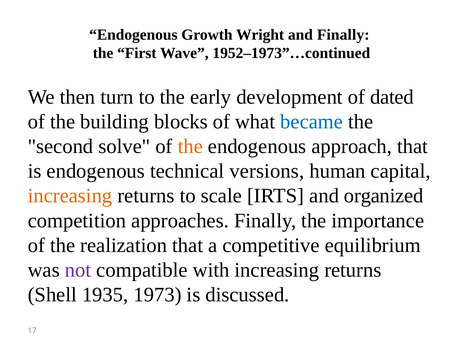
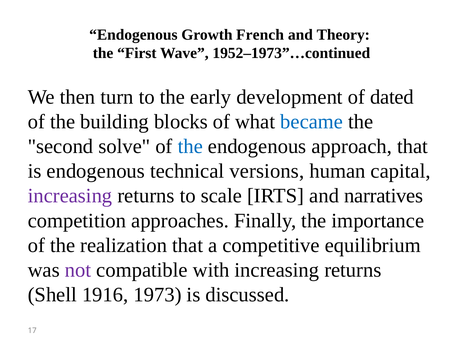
Wright: Wright -> French
and Finally: Finally -> Theory
the at (190, 147) colour: orange -> blue
increasing at (70, 196) colour: orange -> purple
organized: organized -> narratives
1935: 1935 -> 1916
